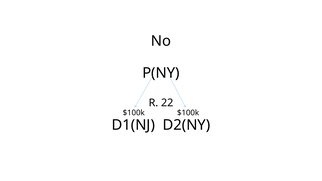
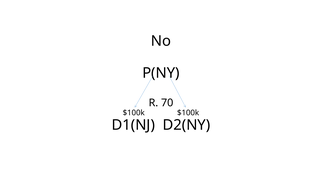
22: 22 -> 70
